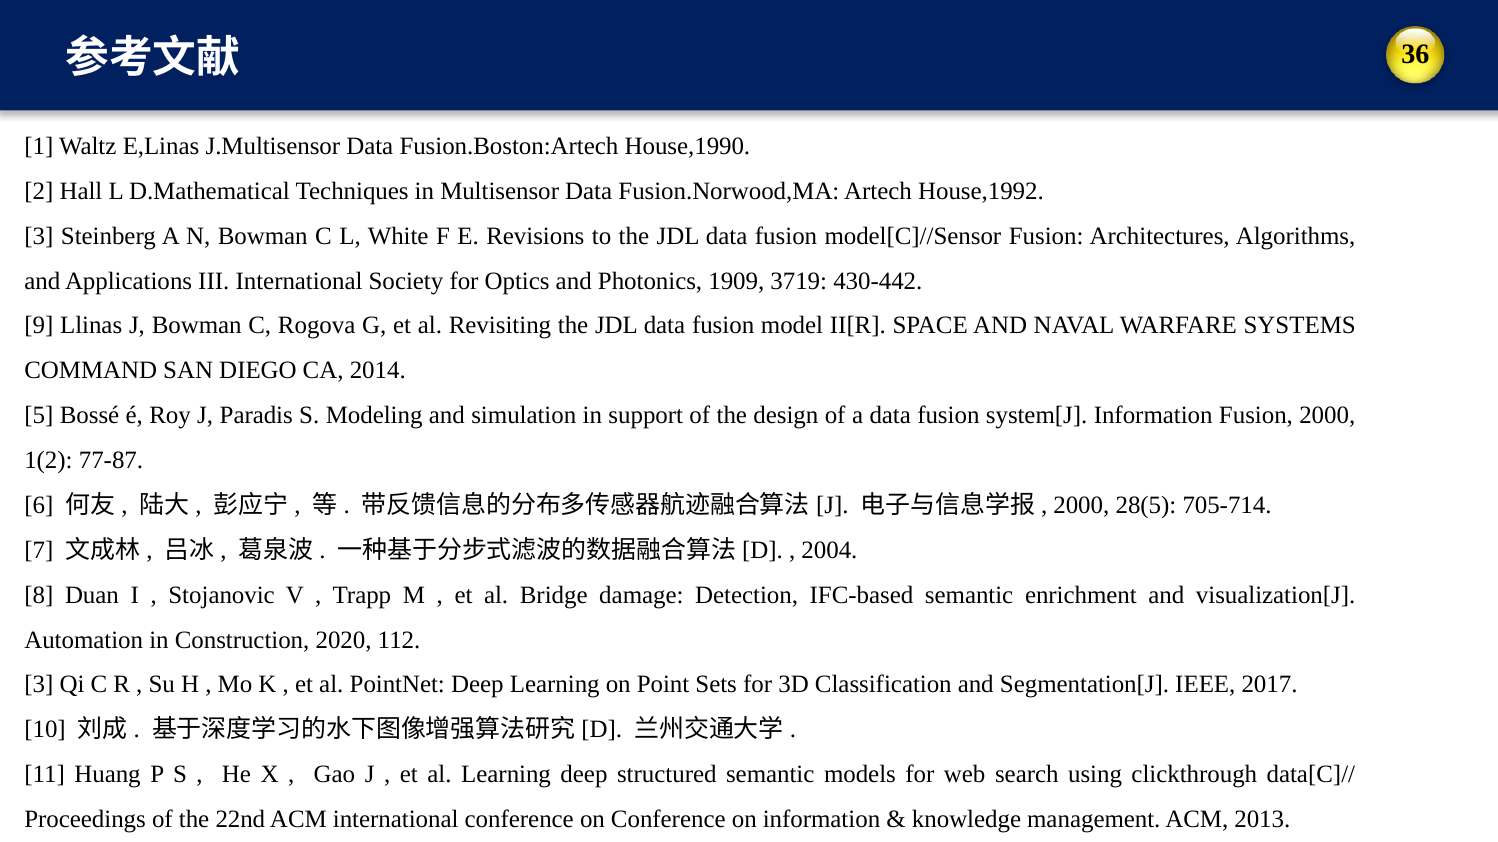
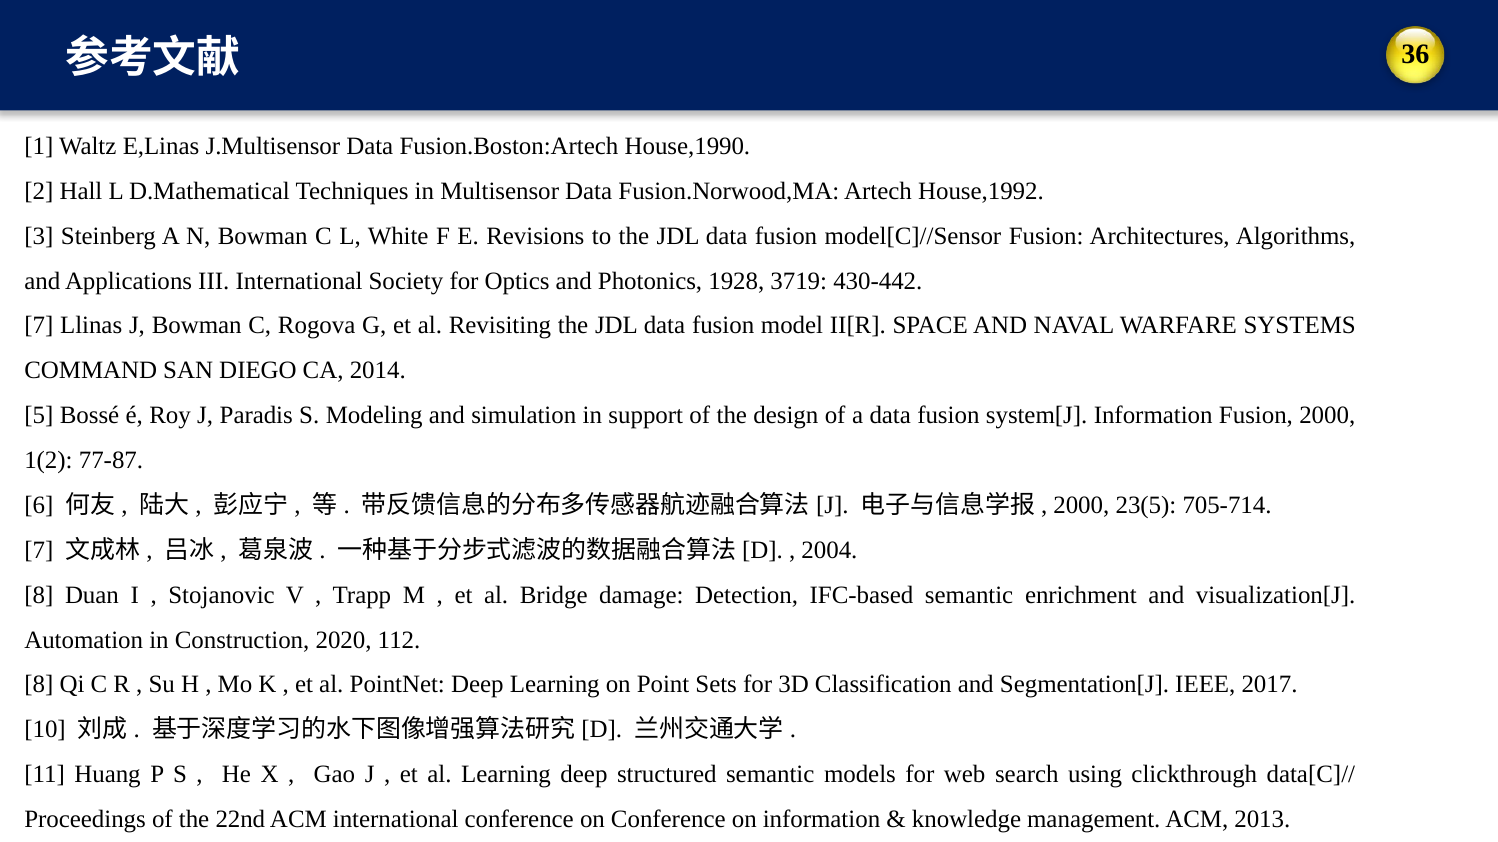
1909: 1909 -> 1928
9 at (39, 326): 9 -> 7
28(5: 28(5 -> 23(5
3 at (39, 685): 3 -> 8
